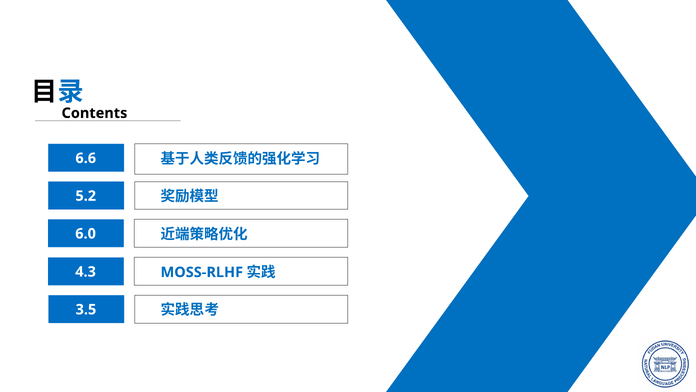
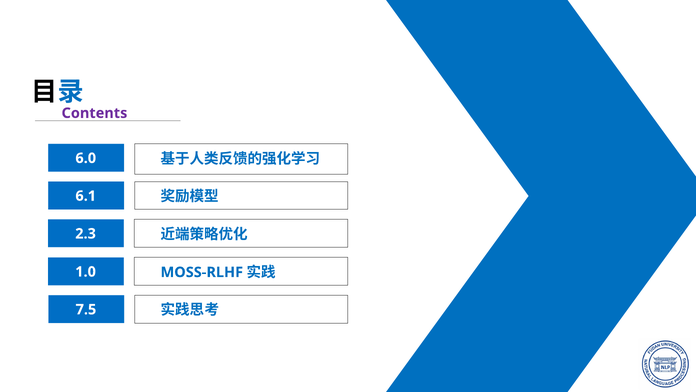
Contents colour: black -> purple
6.6: 6.6 -> 6.0
5.2: 5.2 -> 6.1
6.0: 6.0 -> 2.3
4.3: 4.3 -> 1.0
3.5: 3.5 -> 7.5
